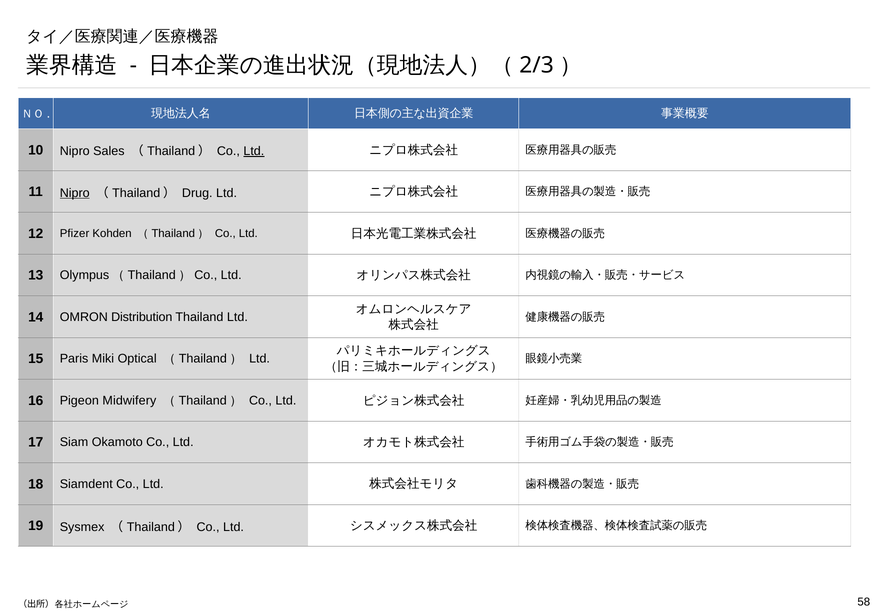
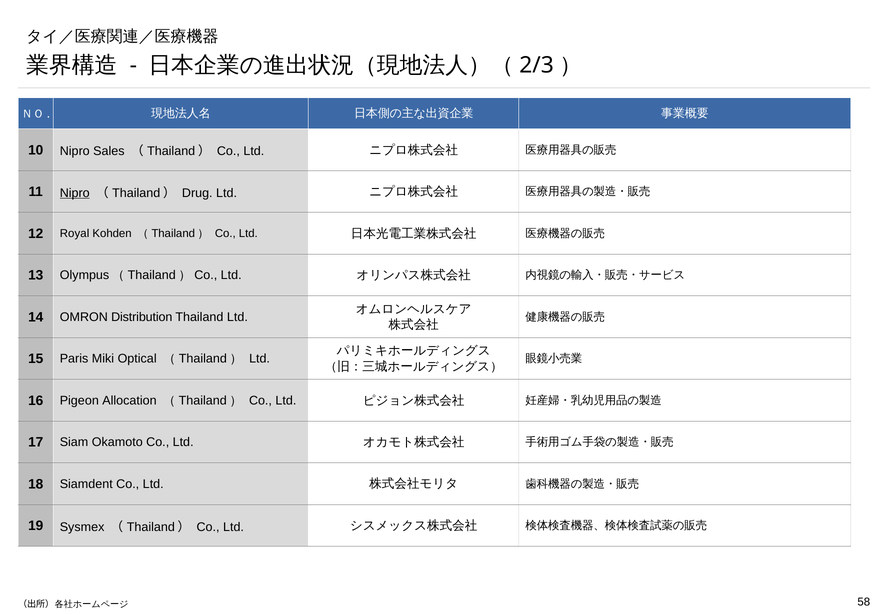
Ltd at (254, 151) underline: present -> none
Pfizer: Pfizer -> Royal
Midwifery: Midwifery -> Allocation
